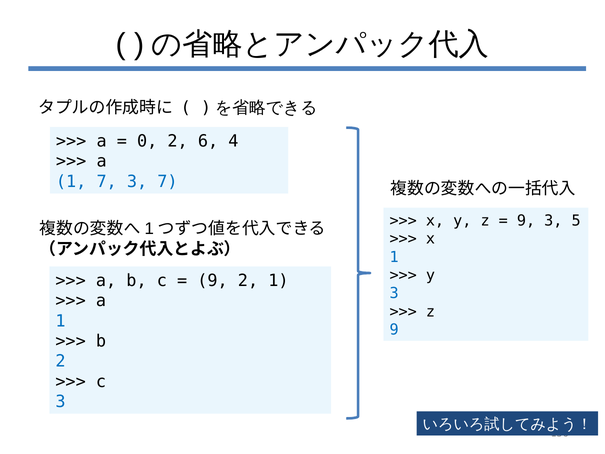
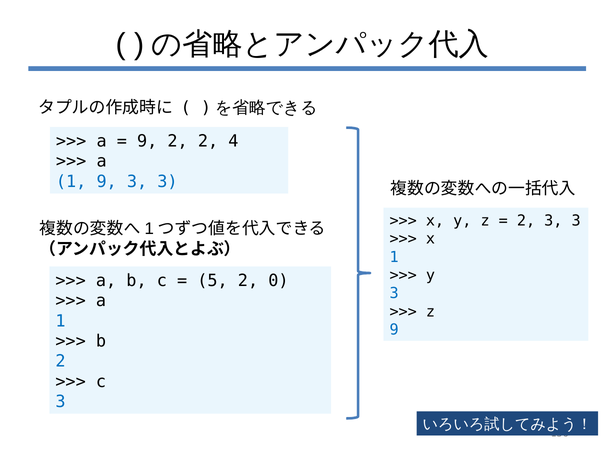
0 at (147, 141): 0 -> 9
2 6: 6 -> 2
1 7: 7 -> 9
7 at (167, 181): 7 -> 3
9 at (526, 221): 9 -> 2
5 at (576, 221): 5 -> 3
9 at (213, 281): 9 -> 5
2 1: 1 -> 0
